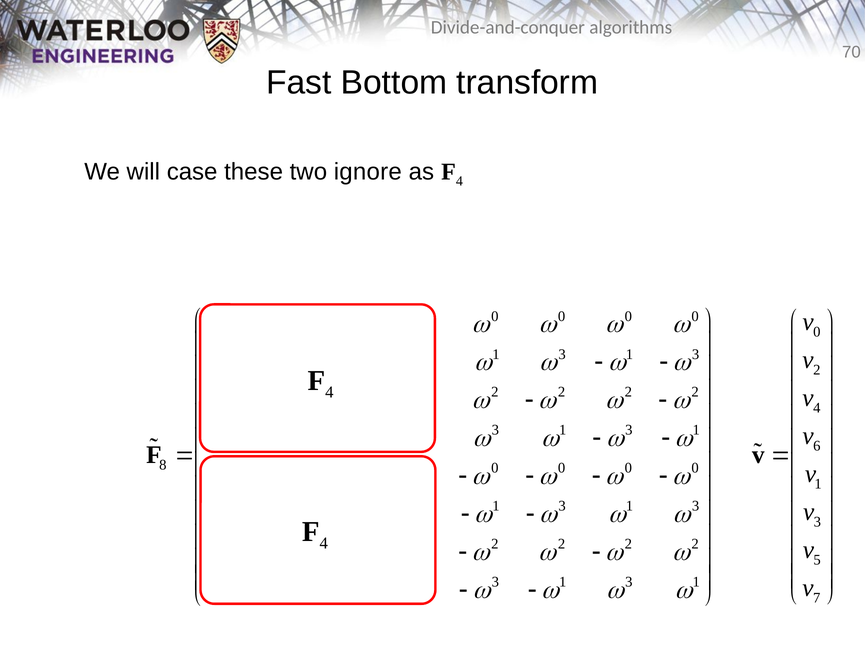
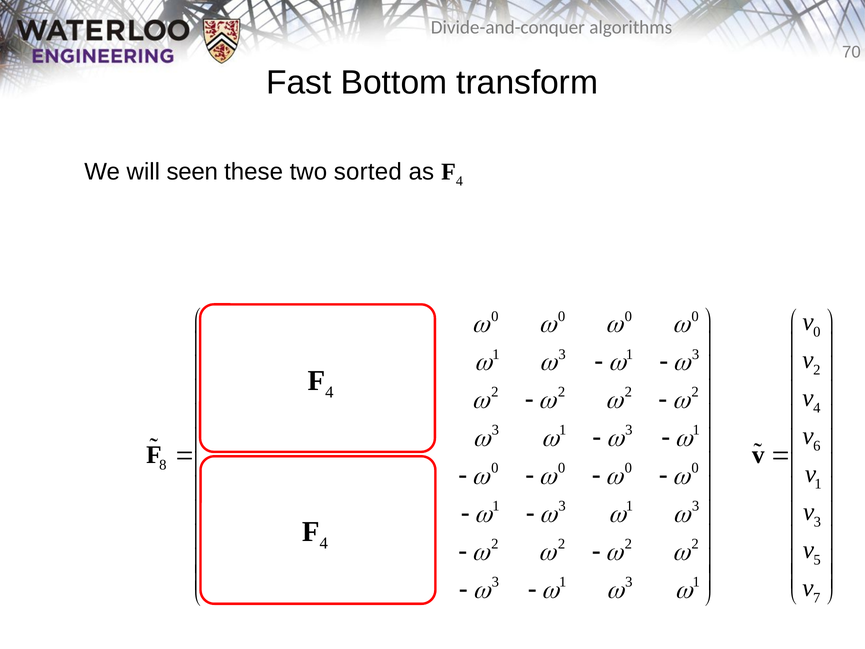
case: case -> seen
ignore: ignore -> sorted
